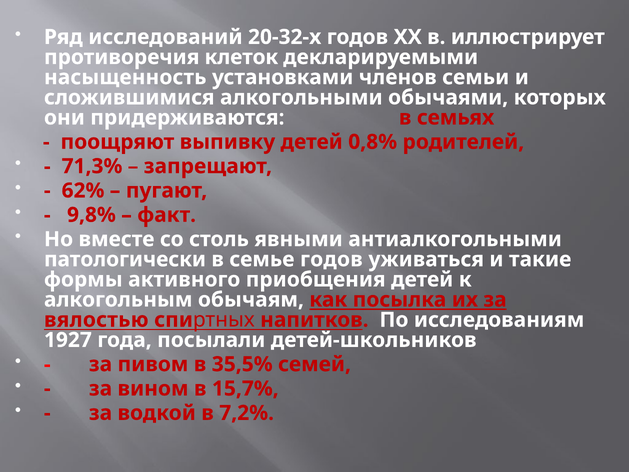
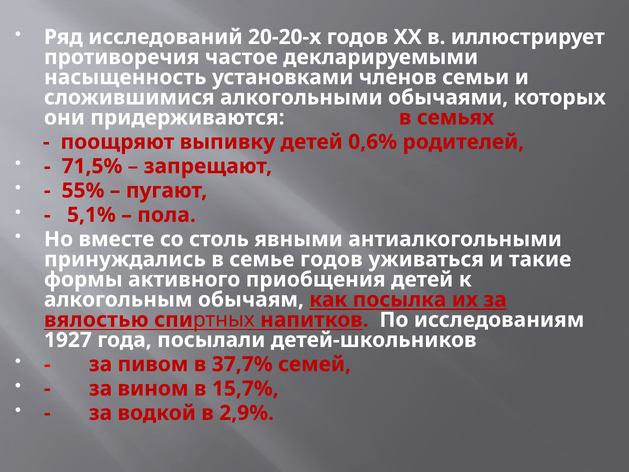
20-32-х: 20-32-х -> 20-20-х
клеток: клеток -> частое
0,8%: 0,8% -> 0,6%
71,3%: 71,3% -> 71,5%
62%: 62% -> 55%
9,8%: 9,8% -> 5,1%
факт: факт -> пола
патологически: патологически -> принуждались
35,5%: 35,5% -> 37,7%
7,2%: 7,2% -> 2,9%
